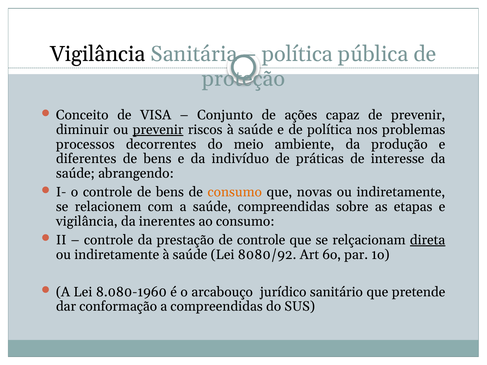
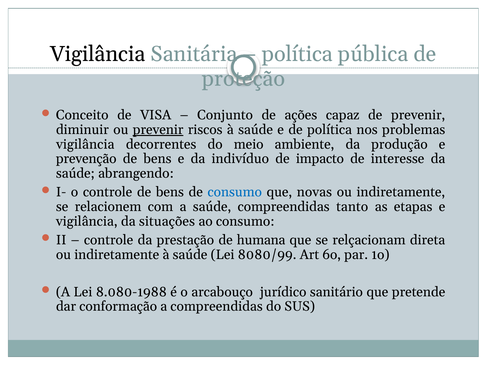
processos at (85, 144): processos -> vigilância
diferentes: diferentes -> prevenção
práticas: práticas -> impacto
consumo at (235, 192) colour: orange -> blue
sobre: sobre -> tanto
inerentes: inerentes -> situações
de controle: controle -> humana
direta underline: present -> none
8080/92: 8080/92 -> 8080/99
8.080-1960: 8.080-1960 -> 8.080-1988
